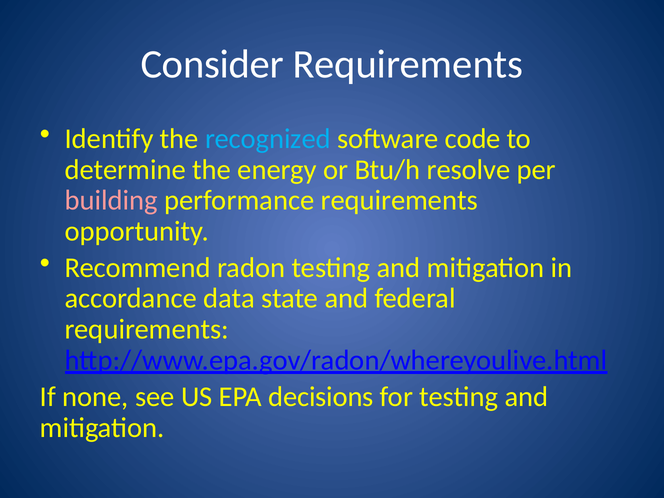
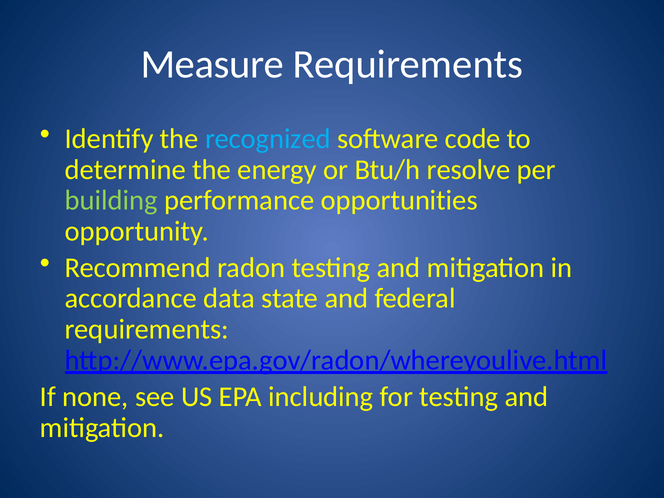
Consider: Consider -> Measure
building colour: pink -> light green
performance requirements: requirements -> opportunities
decisions: decisions -> including
